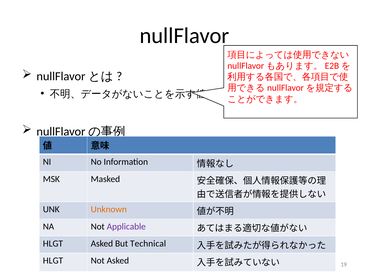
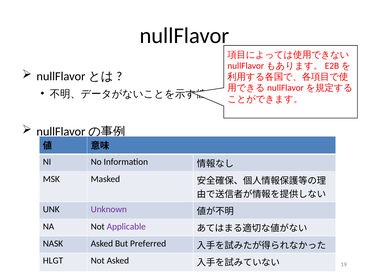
Unknown colour: orange -> purple
HLGT at (53, 243): HLGT -> NASK
Technical: Technical -> Preferred
